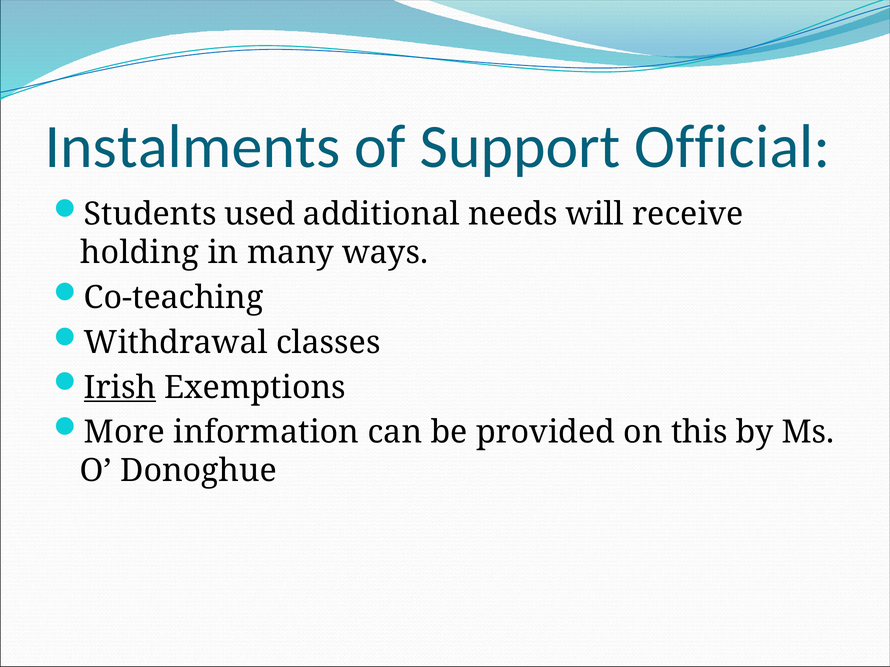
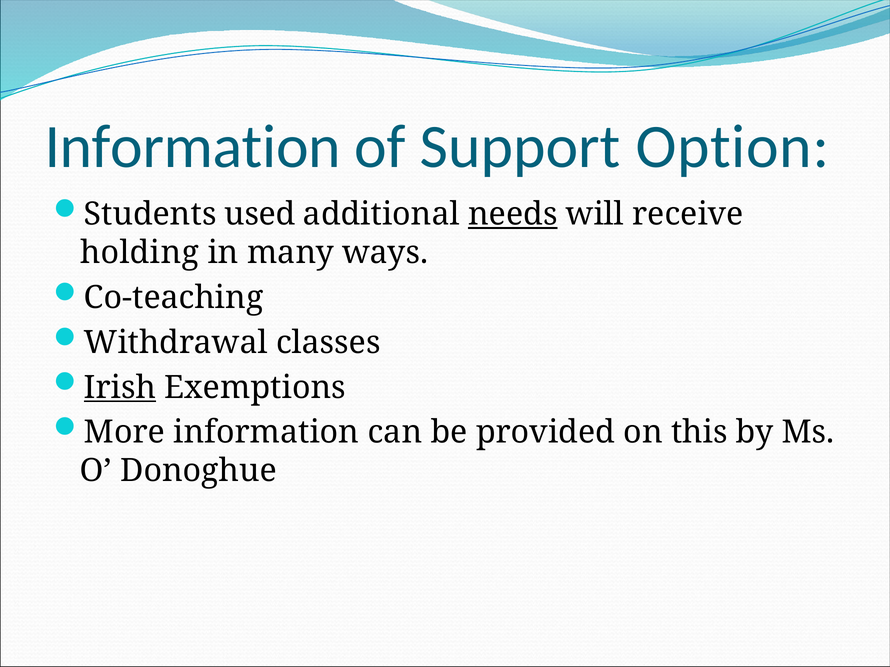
Instalments at (192, 147): Instalments -> Information
Official: Official -> Option
needs underline: none -> present
